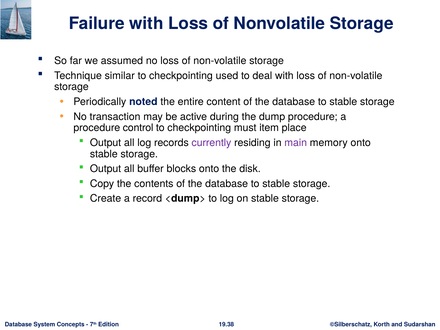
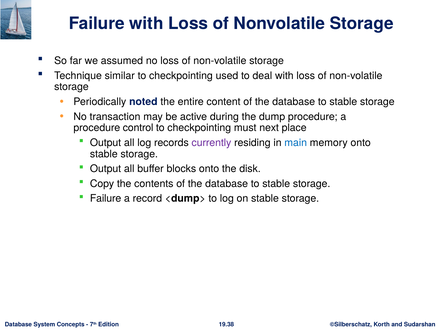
item: item -> next
main colour: purple -> blue
Create at (106, 199): Create -> Failure
